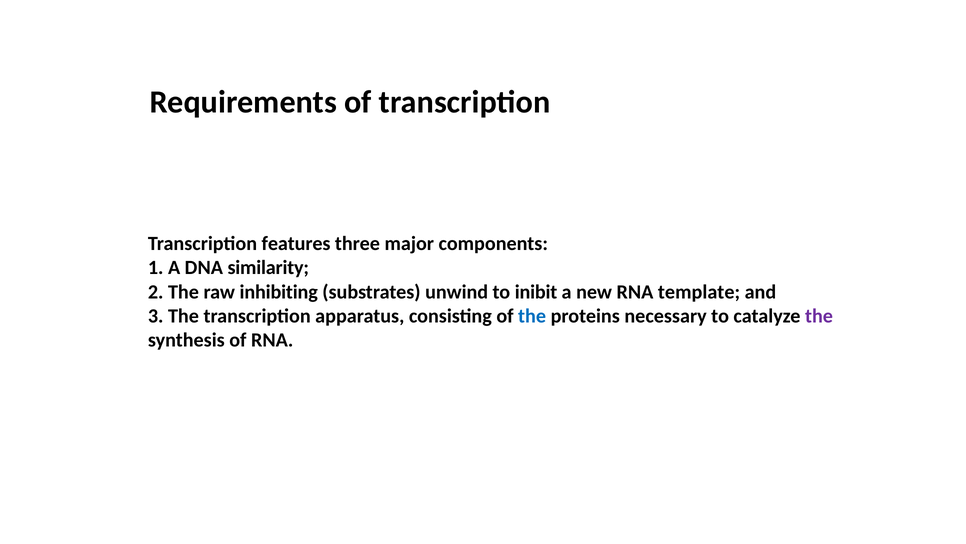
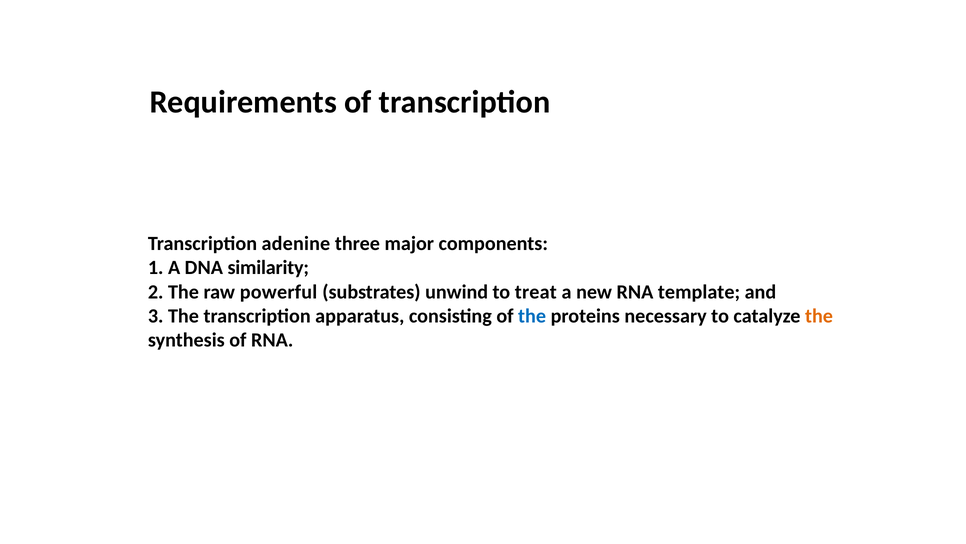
features: features -> adenine
inhibiting: inhibiting -> powerful
inibit: inibit -> treat
the at (819, 316) colour: purple -> orange
